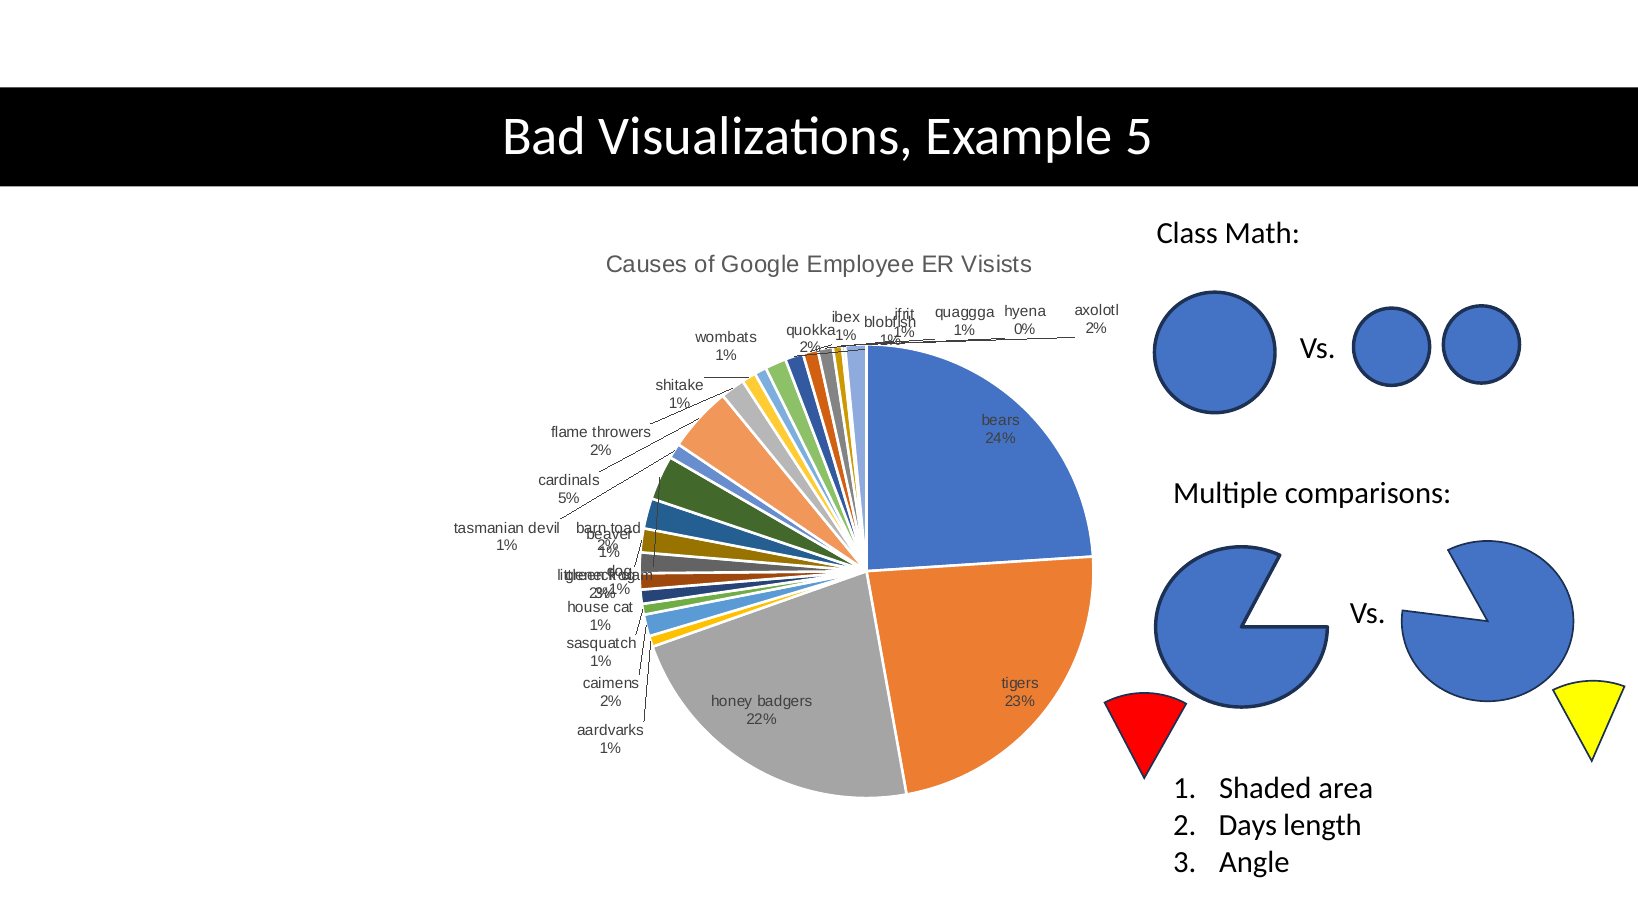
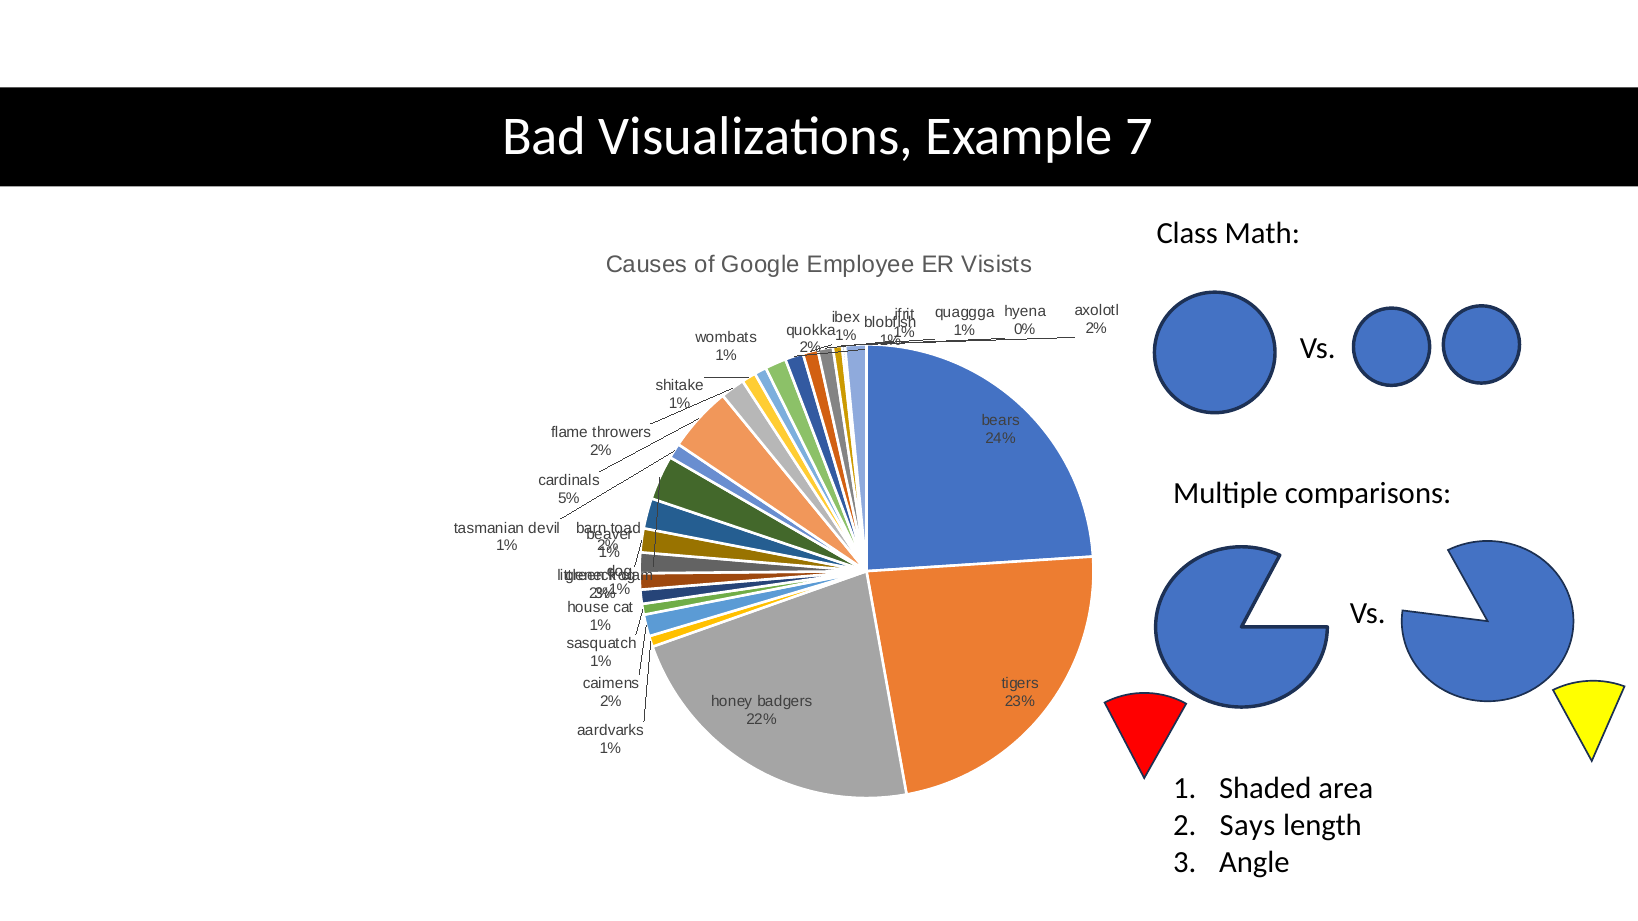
5: 5 -> 7
Days: Days -> Says
